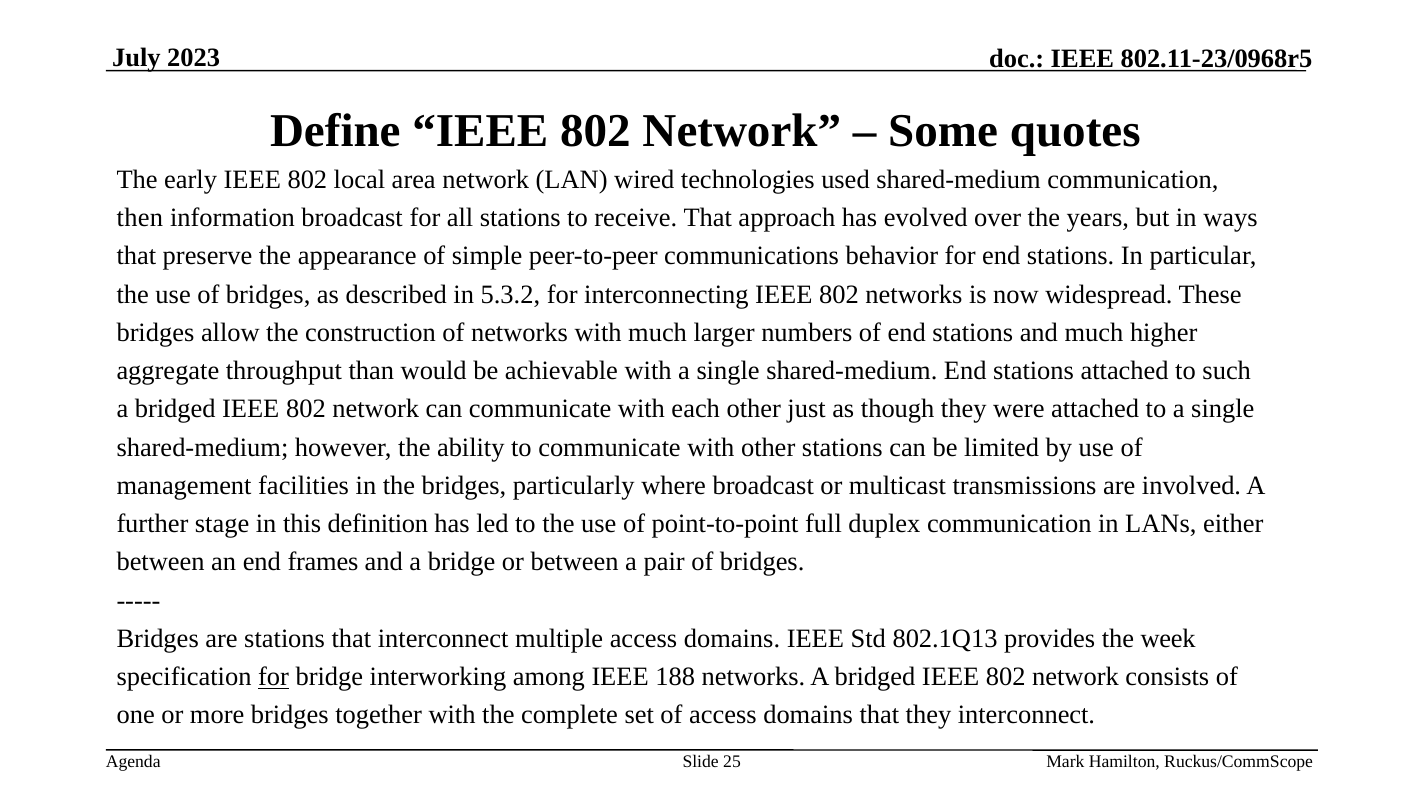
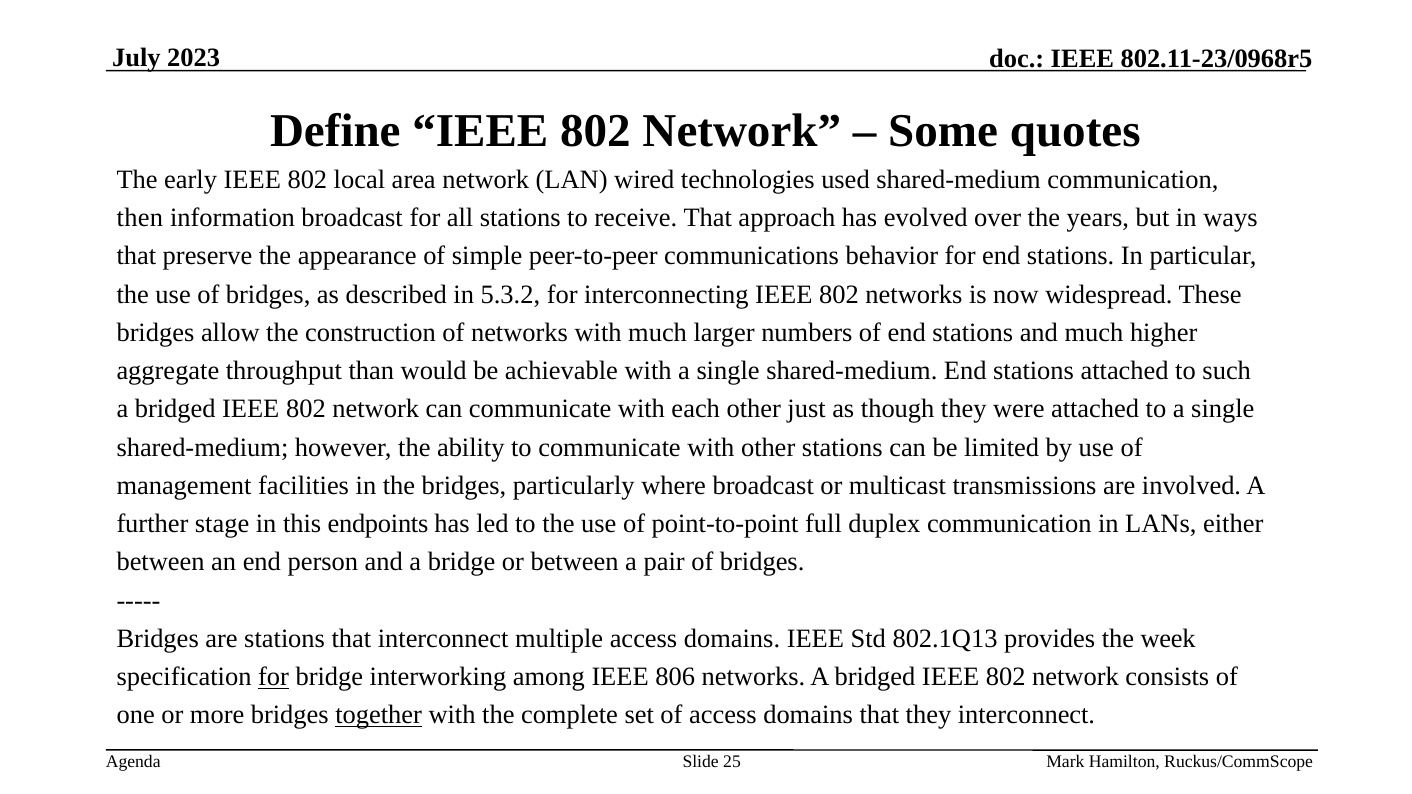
definition: definition -> endpoints
frames: frames -> person
188: 188 -> 806
together underline: none -> present
